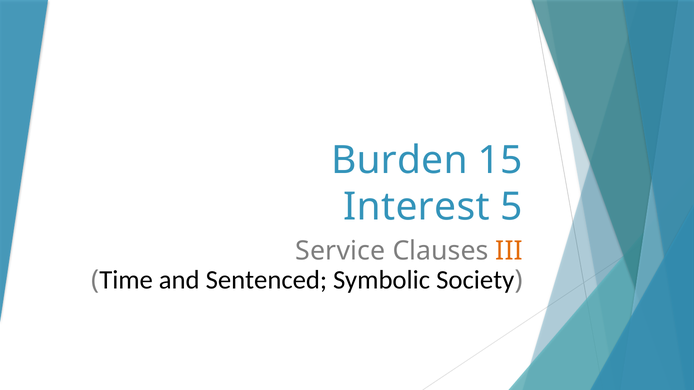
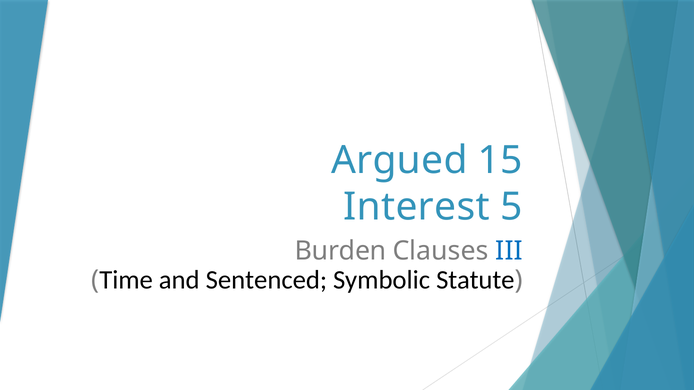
Burden: Burden -> Argued
Service: Service -> Burden
III colour: orange -> blue
Society: Society -> Statute
